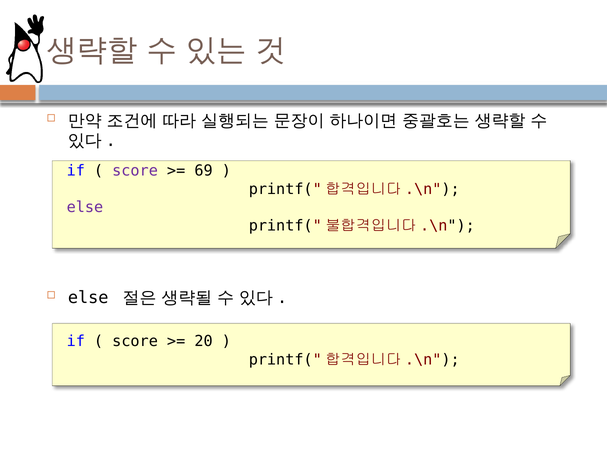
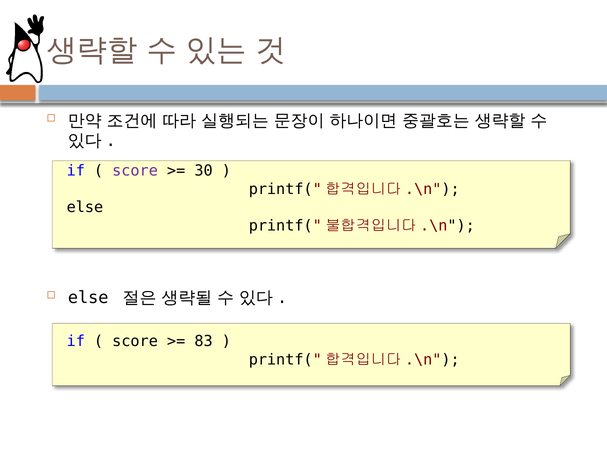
69: 69 -> 30
else at (85, 207) colour: purple -> black
20: 20 -> 83
